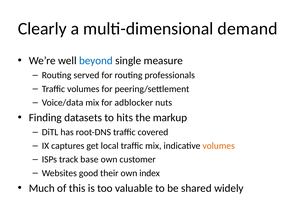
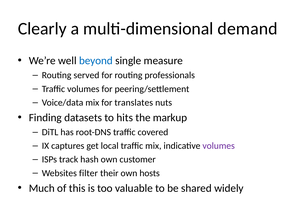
adblocker: adblocker -> translates
volumes at (219, 146) colour: orange -> purple
base: base -> hash
good: good -> filter
index: index -> hosts
